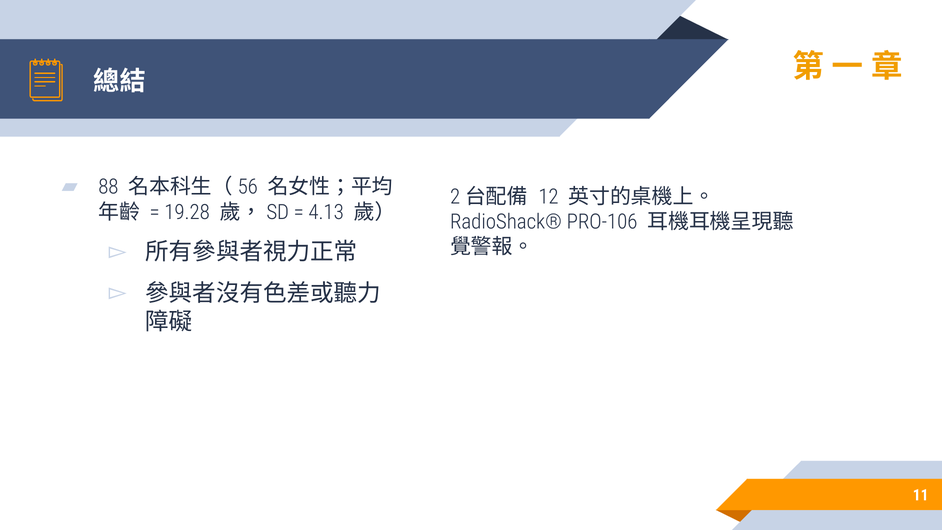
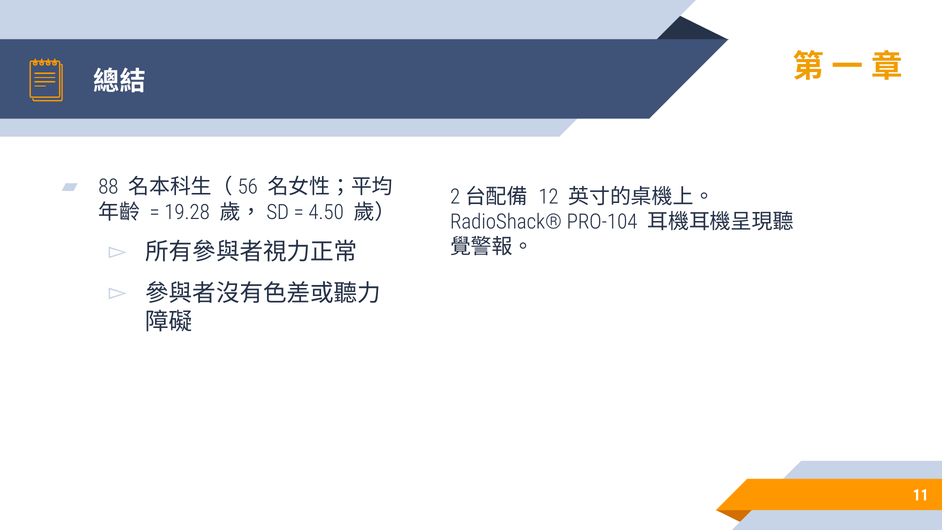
4.13: 4.13 -> 4.50
PRO-106: PRO-106 -> PRO-104
